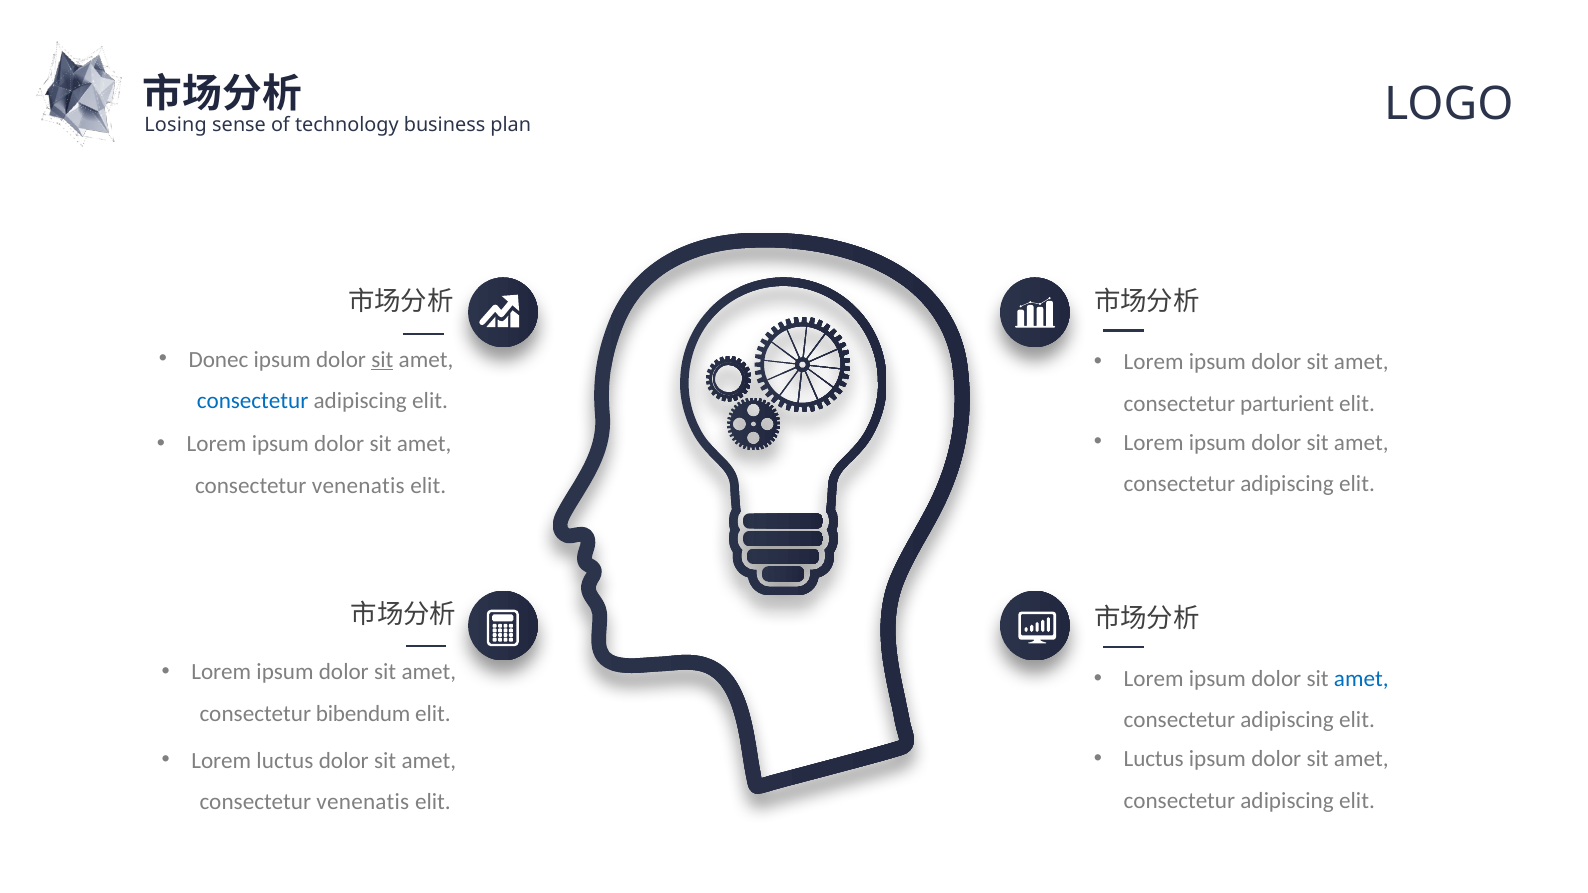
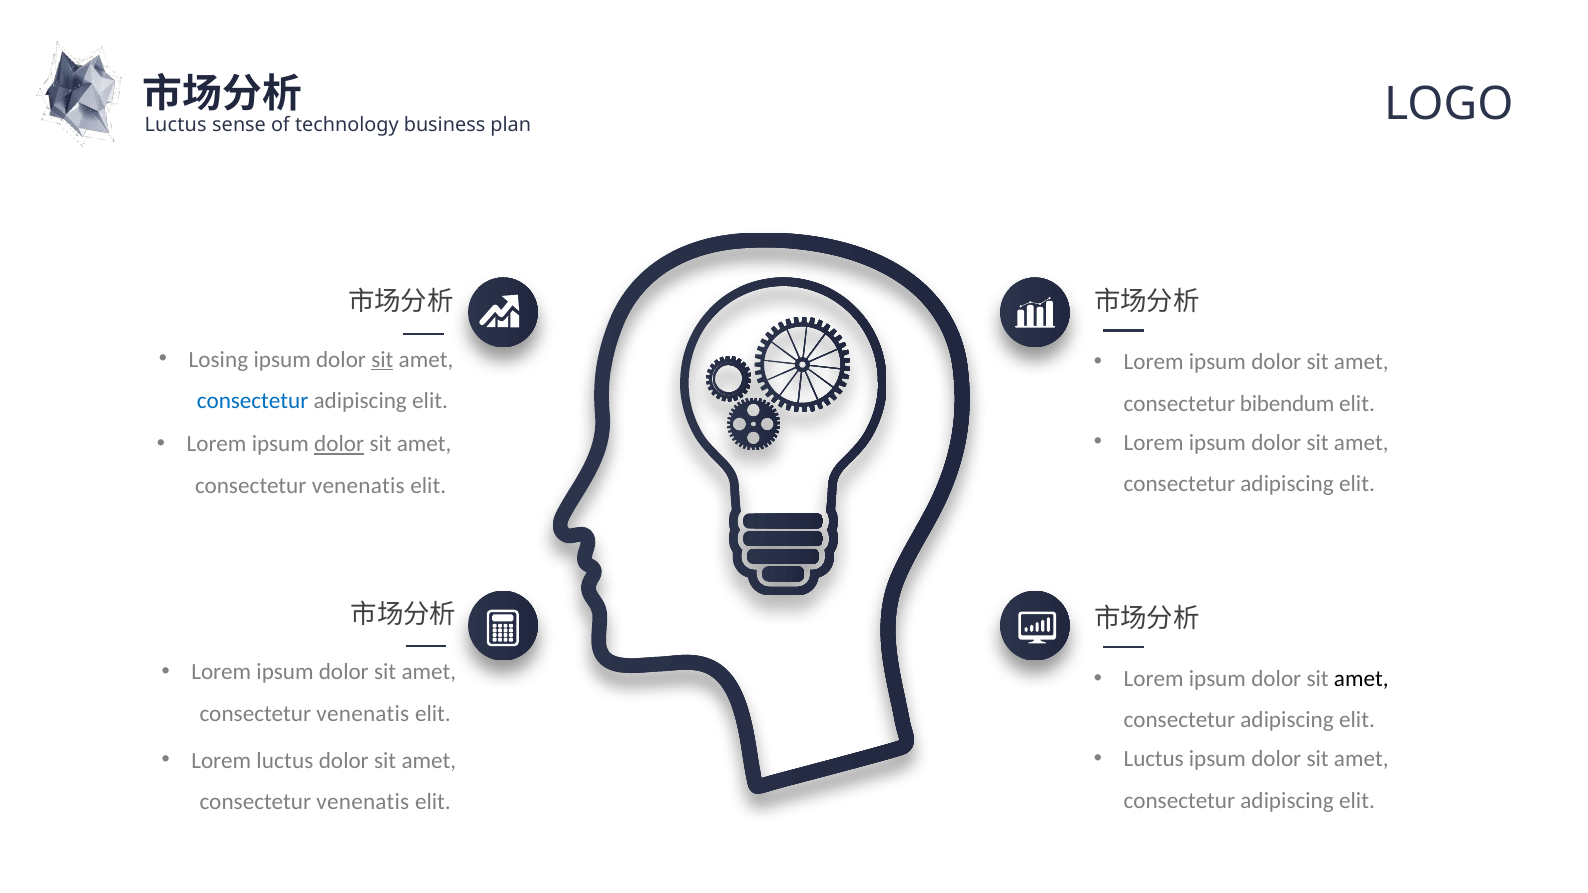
Losing at (176, 125): Losing -> Luctus
Donec: Donec -> Losing
parturient: parturient -> bibendum
dolor at (339, 444) underline: none -> present
amet at (1361, 679) colour: blue -> black
bibendum at (363, 714): bibendum -> venenatis
